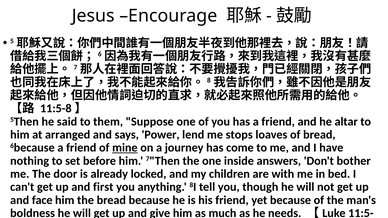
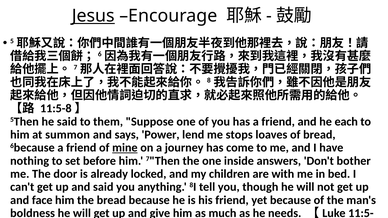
Jesus underline: none -> present
altar: altar -> each
arranged: arranged -> summon
and first: first -> said
